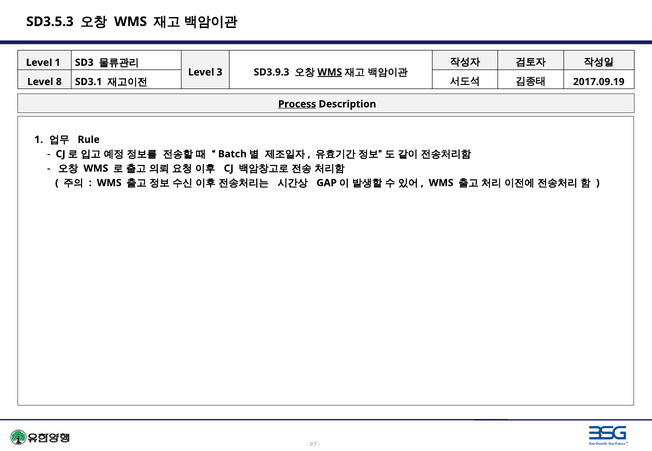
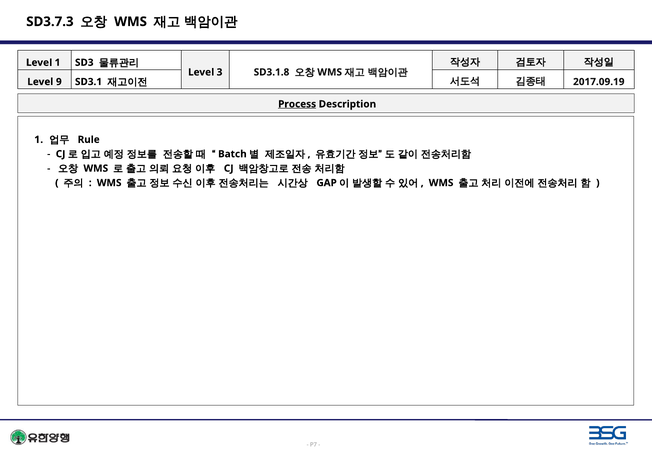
SD3.5.3: SD3.5.3 -> SD3.7.3
SD3.9.3: SD3.9.3 -> SD3.1.8
WMS at (330, 72) underline: present -> none
8: 8 -> 9
